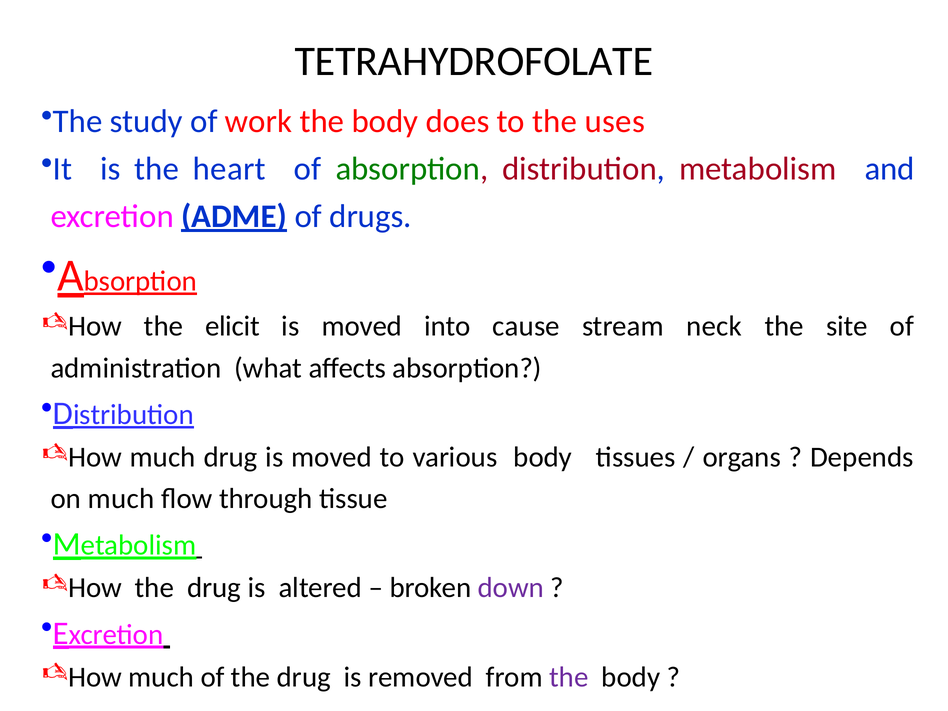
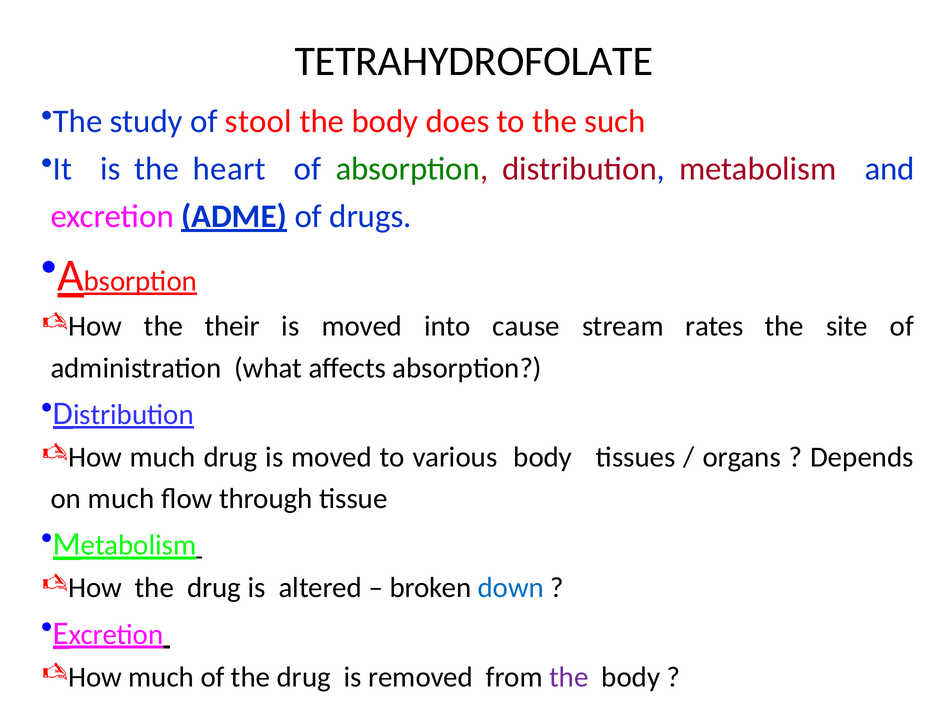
work: work -> stool
uses: uses -> such
elicit: elicit -> their
neck: neck -> rates
down colour: purple -> blue
